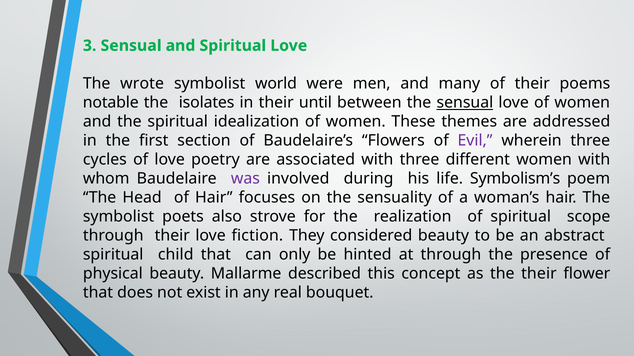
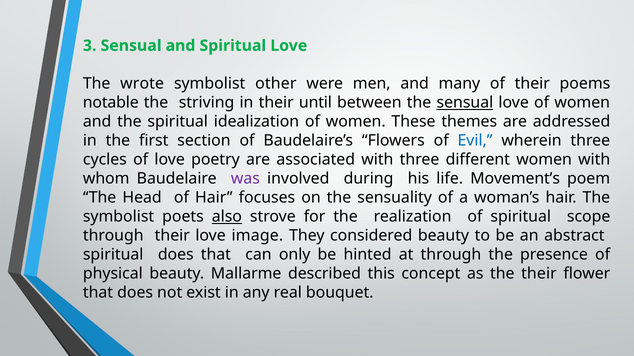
world: world -> other
isolates: isolates -> striving
Evil colour: purple -> blue
Symbolism’s: Symbolism’s -> Movement’s
also underline: none -> present
fiction: fiction -> image
spiritual child: child -> does
